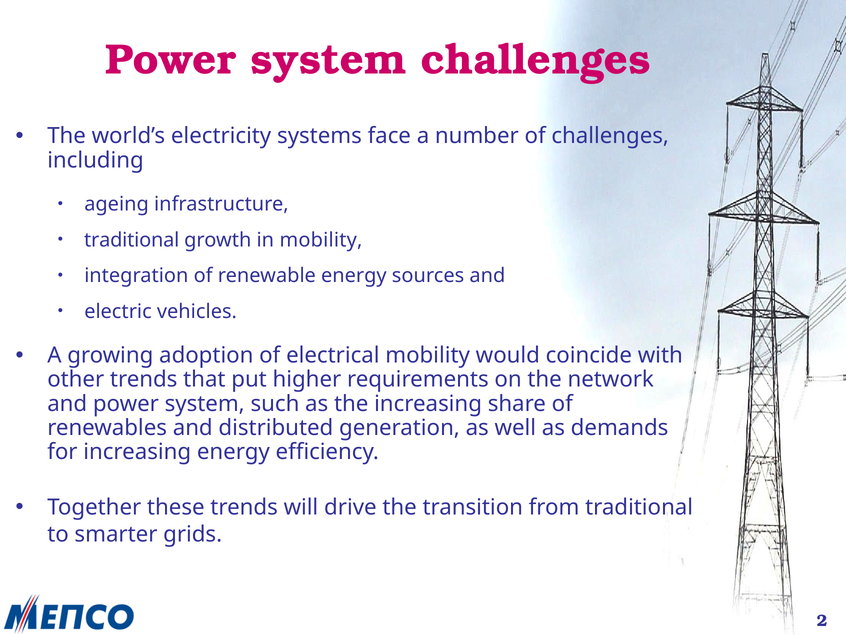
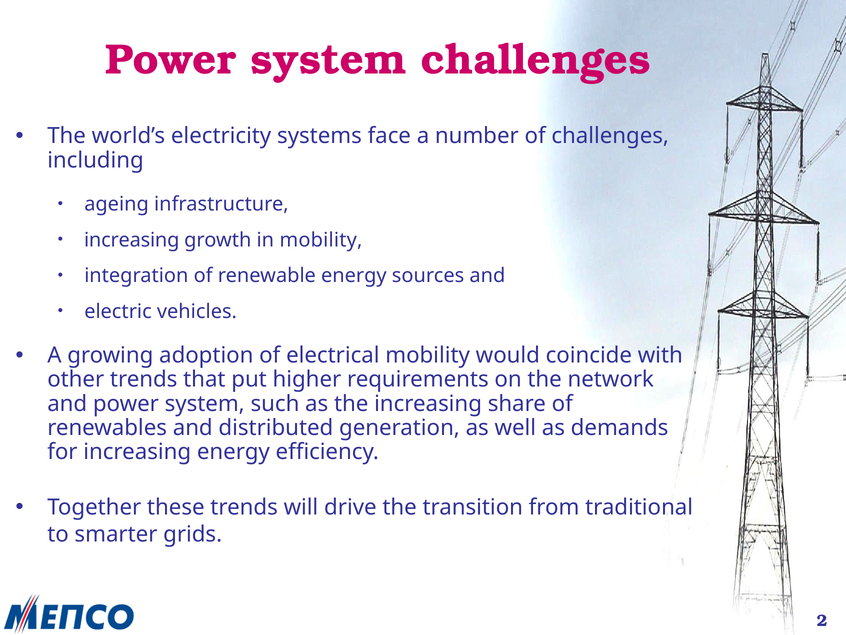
traditional at (132, 240): traditional -> increasing
